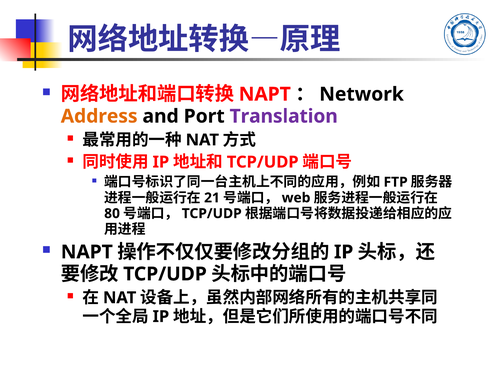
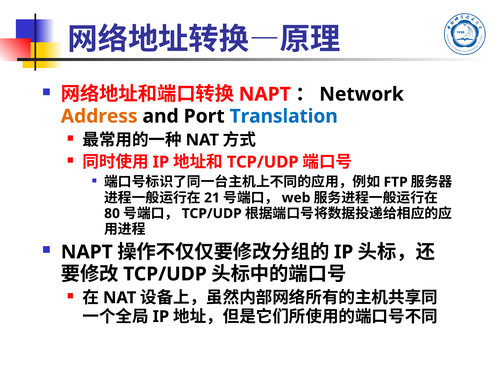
Translation colour: purple -> blue
